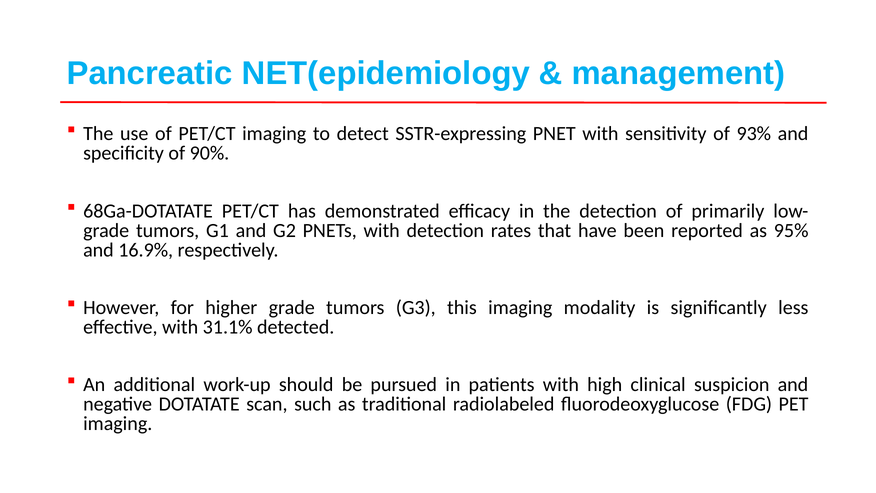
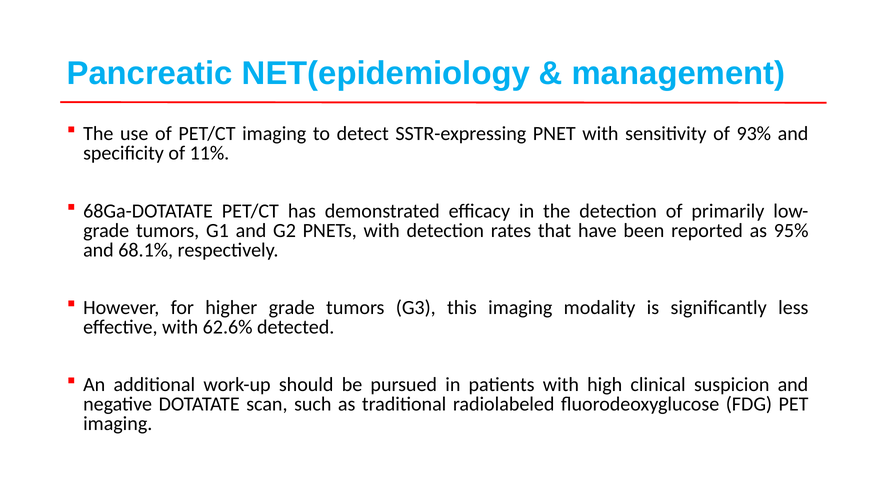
90%: 90% -> 11%
16.9%: 16.9% -> 68.1%
31.1%: 31.1% -> 62.6%
